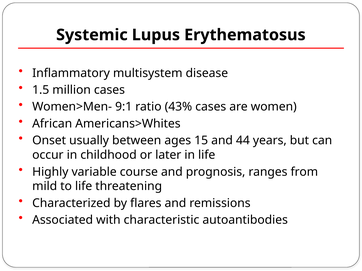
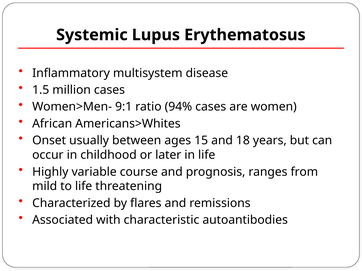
43%: 43% -> 94%
44: 44 -> 18
